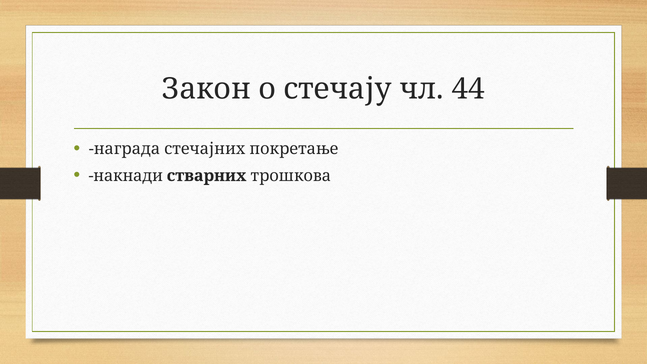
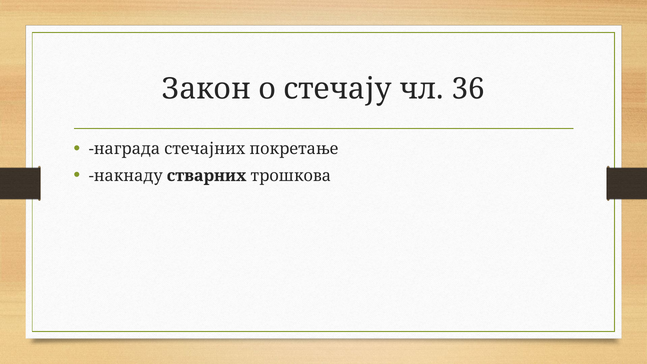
44: 44 -> 36
накнади: накнади -> накнаду
